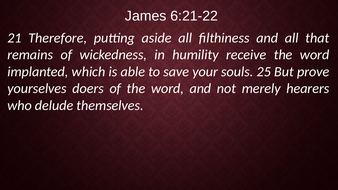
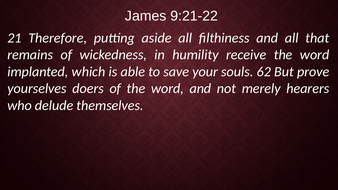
6:21-22: 6:21-22 -> 9:21-22
25: 25 -> 62
